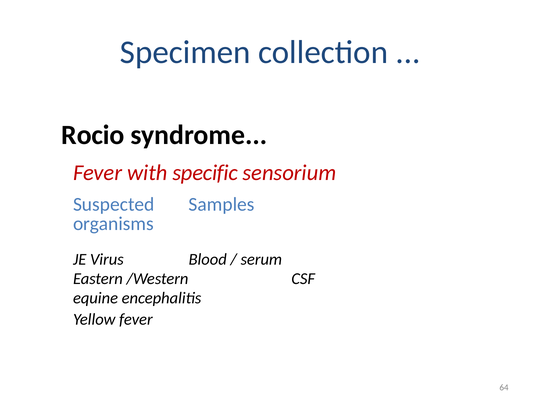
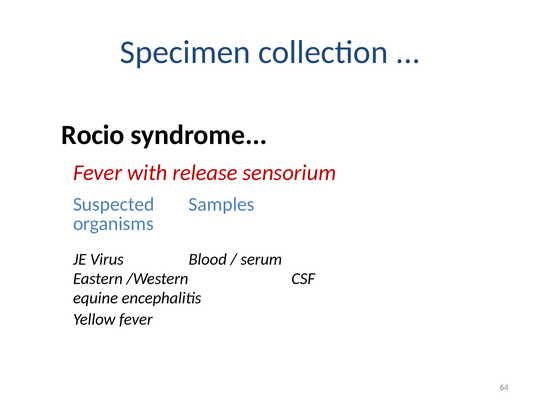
specific: specific -> release
